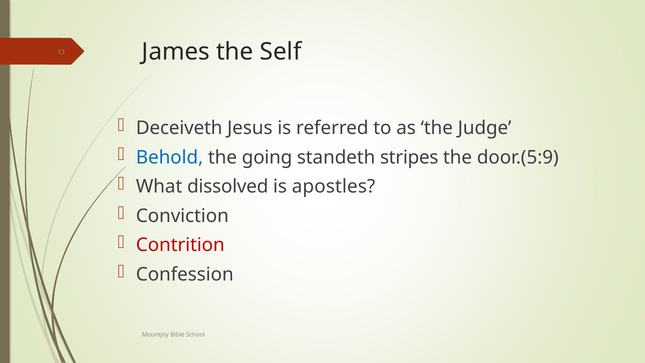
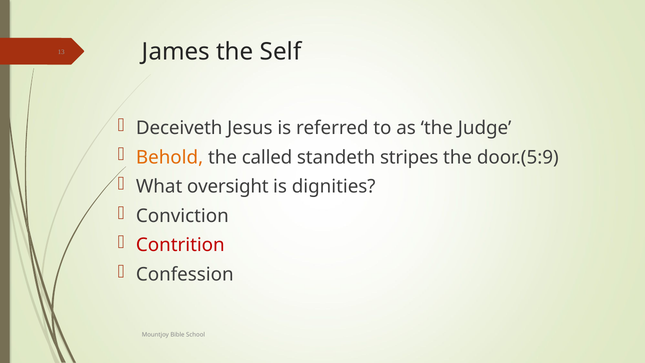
Behold colour: blue -> orange
going: going -> called
dissolved: dissolved -> oversight
apostles: apostles -> dignities
